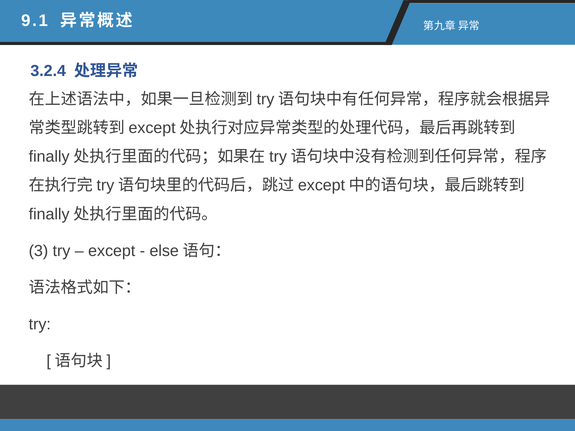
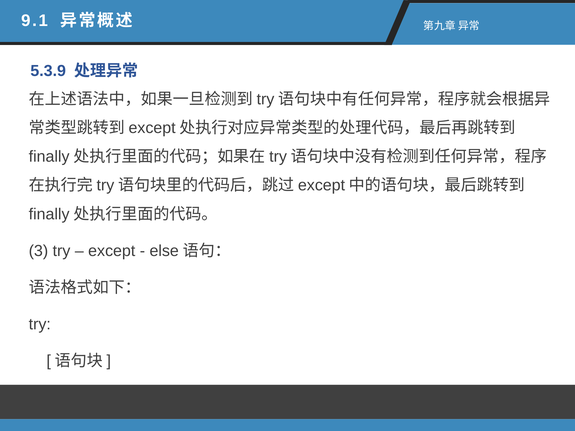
3.2.4: 3.2.4 -> 5.3.9
